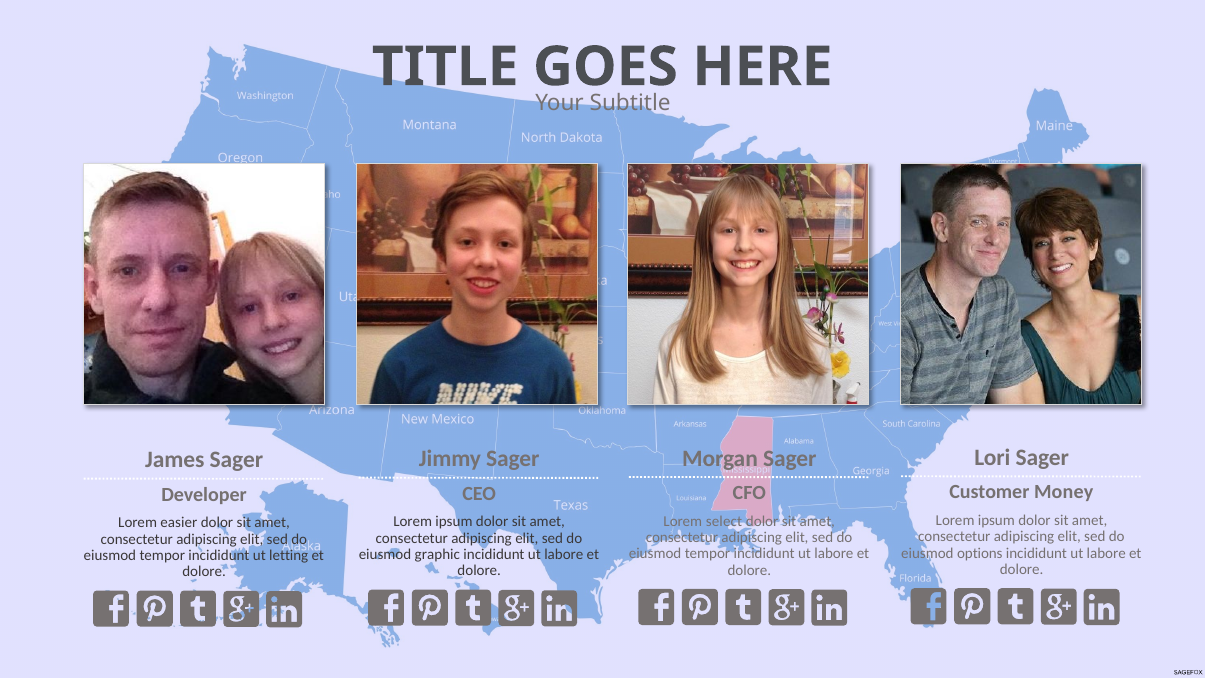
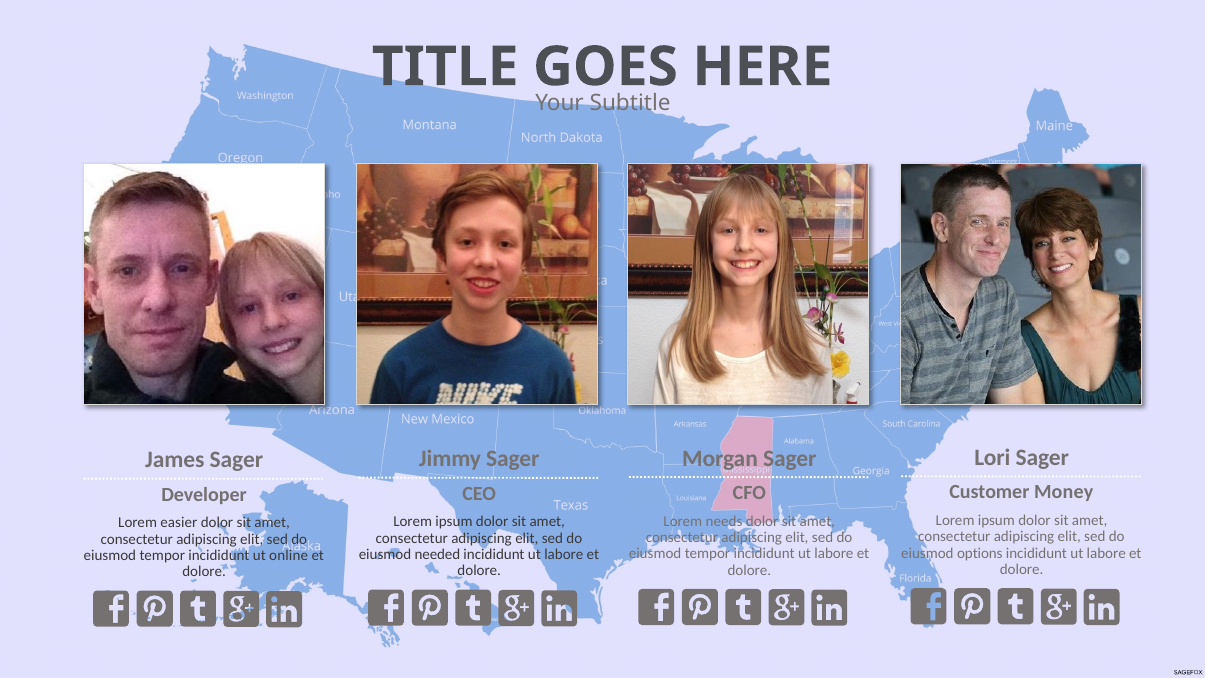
select: select -> needs
graphic: graphic -> needed
letting: letting -> online
